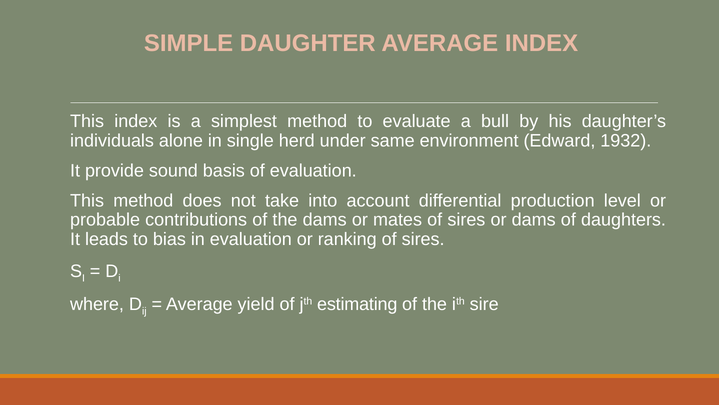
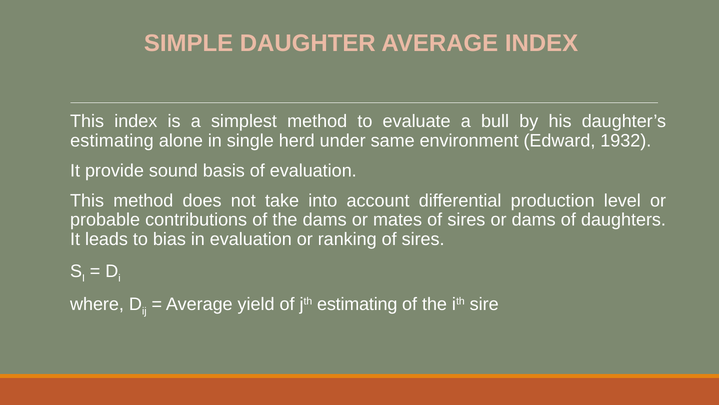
individuals at (112, 141): individuals -> estimating
